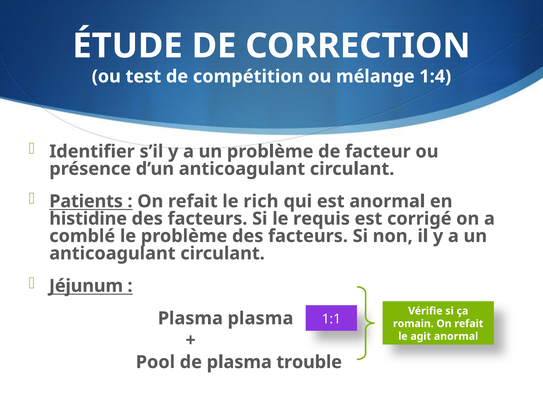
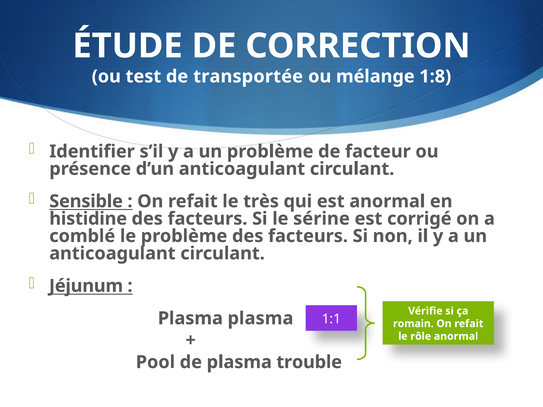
compétition: compétition -> transportée
1:4: 1:4 -> 1:8
Patients: Patients -> Sensible
rich: rich -> très
requis: requis -> sérine
agit: agit -> rôle
